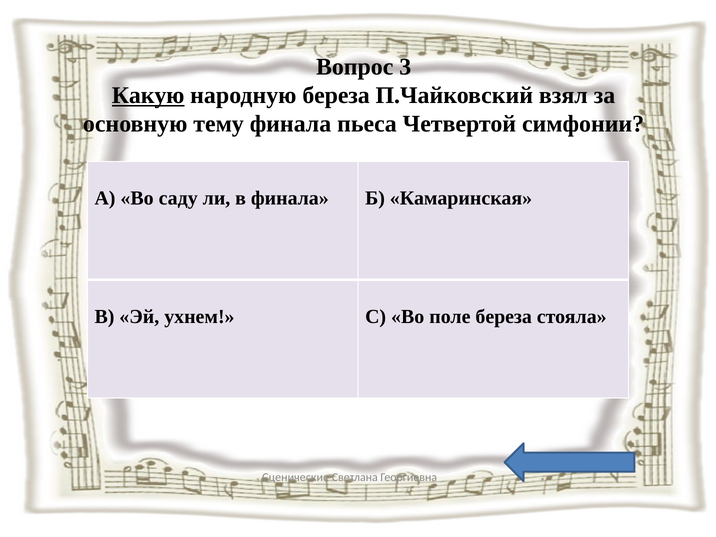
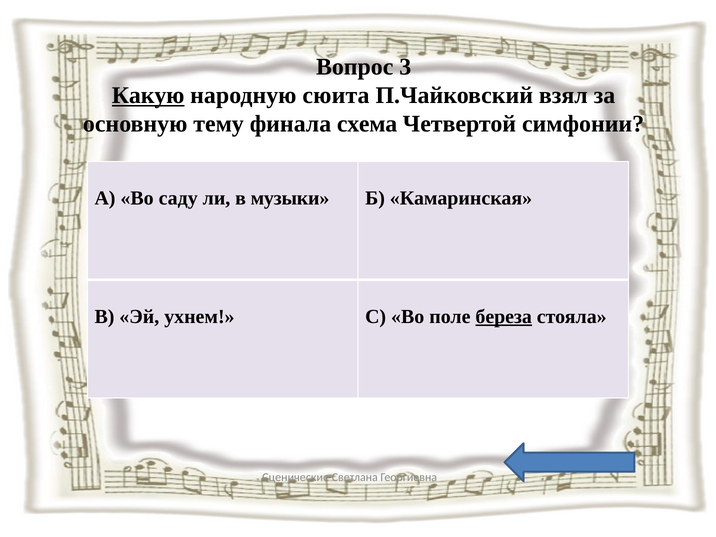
народную береза: береза -> сюита
пьеса: пьеса -> схема
в финала: финала -> музыки
береза at (504, 317) underline: none -> present
